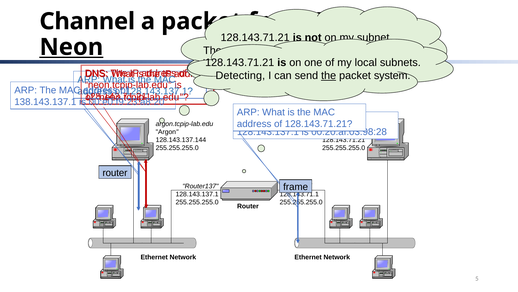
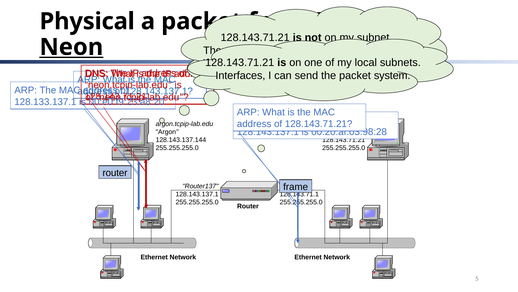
Channel: Channel -> Physical
Detecting: Detecting -> Interfaces
the at (329, 75) underline: present -> none
138.143.137.1: 138.143.137.1 -> 128.133.137.1
